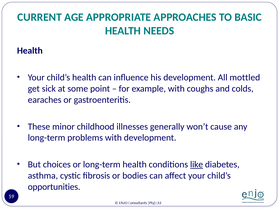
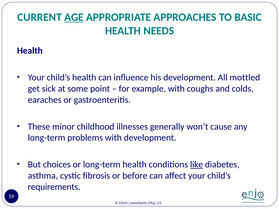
AGE underline: none -> present
bodies: bodies -> before
opportunities: opportunities -> requirements
